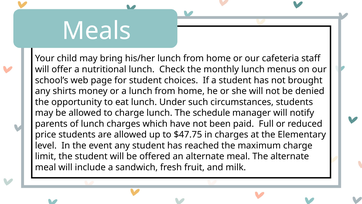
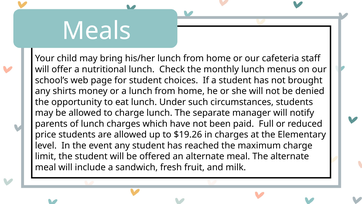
schedule: schedule -> separate
$47.75: $47.75 -> $19.26
